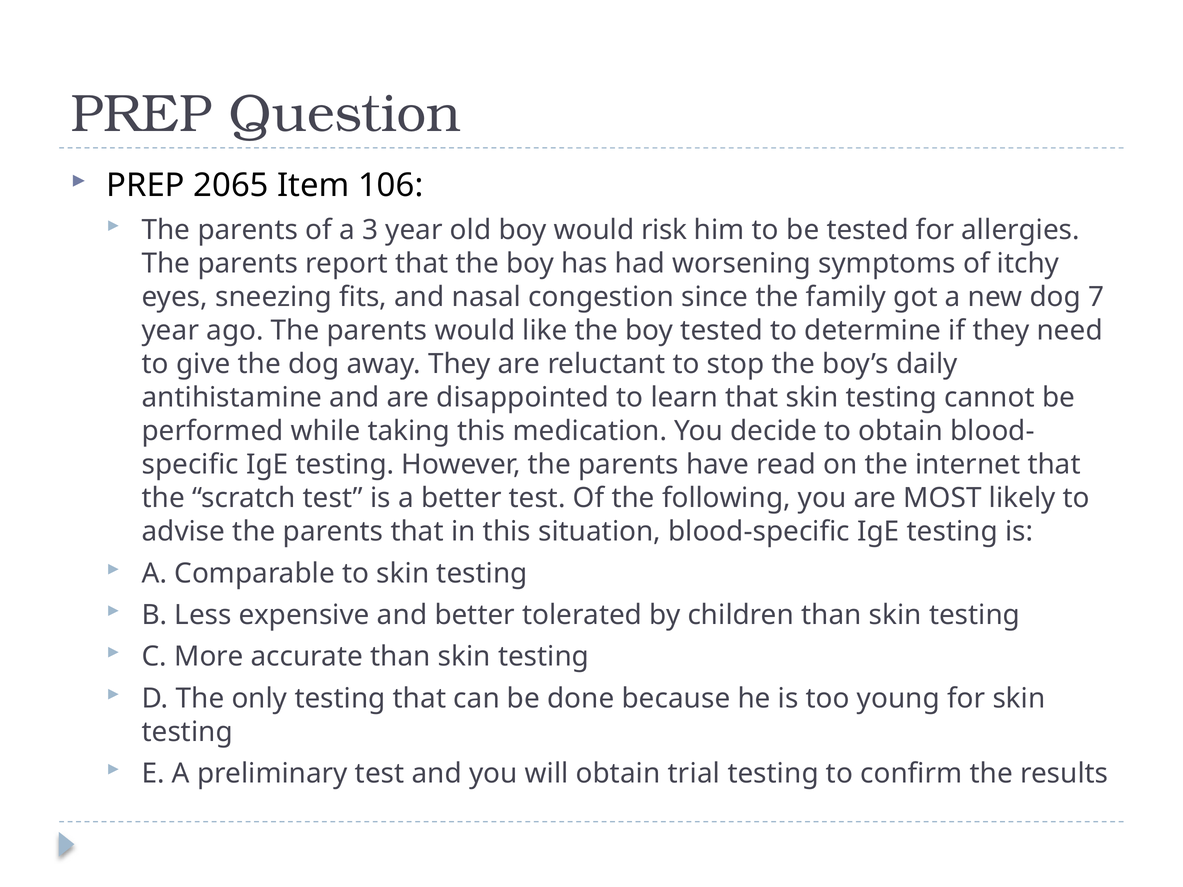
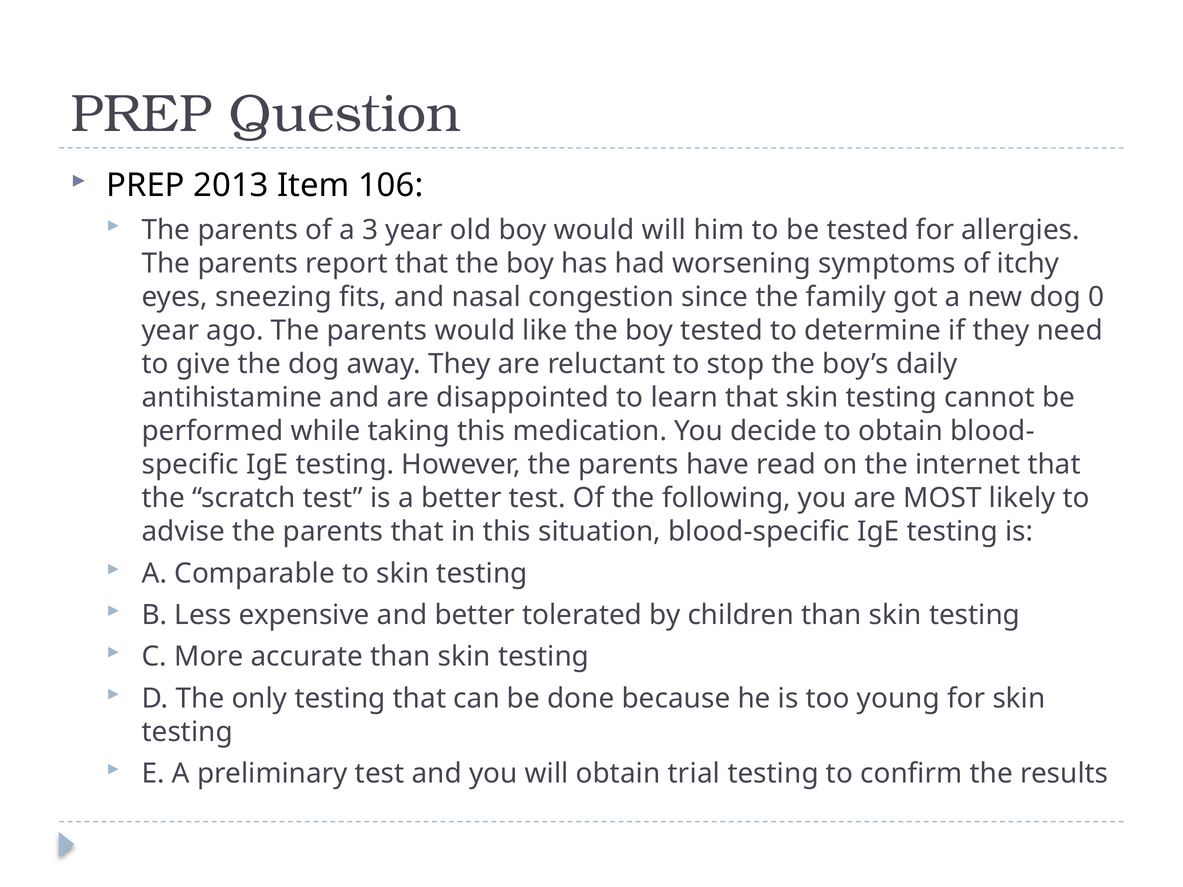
2065: 2065 -> 2013
would risk: risk -> will
7: 7 -> 0
